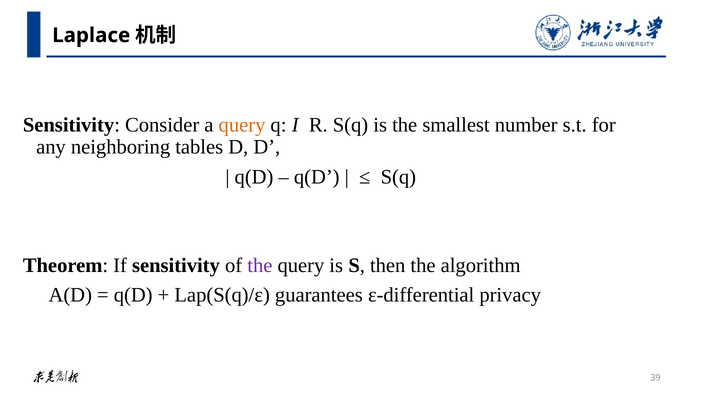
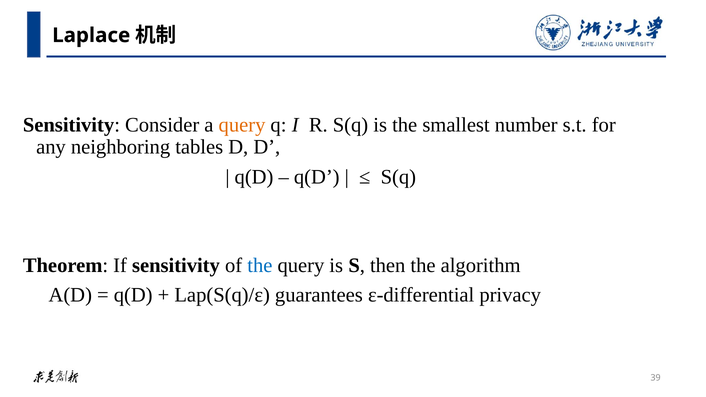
the at (260, 265) colour: purple -> blue
